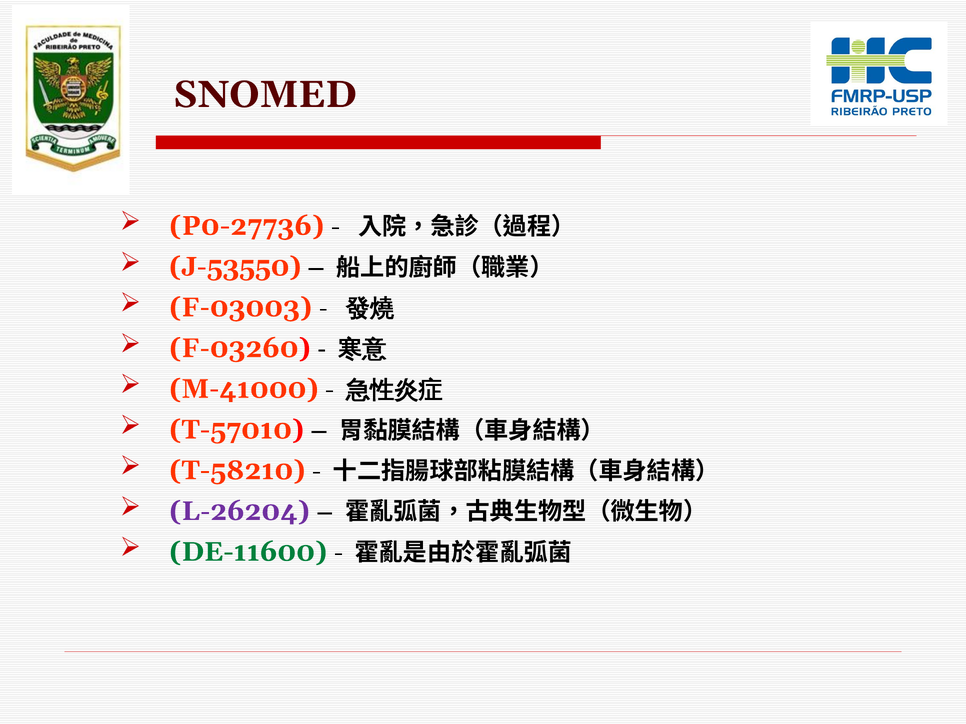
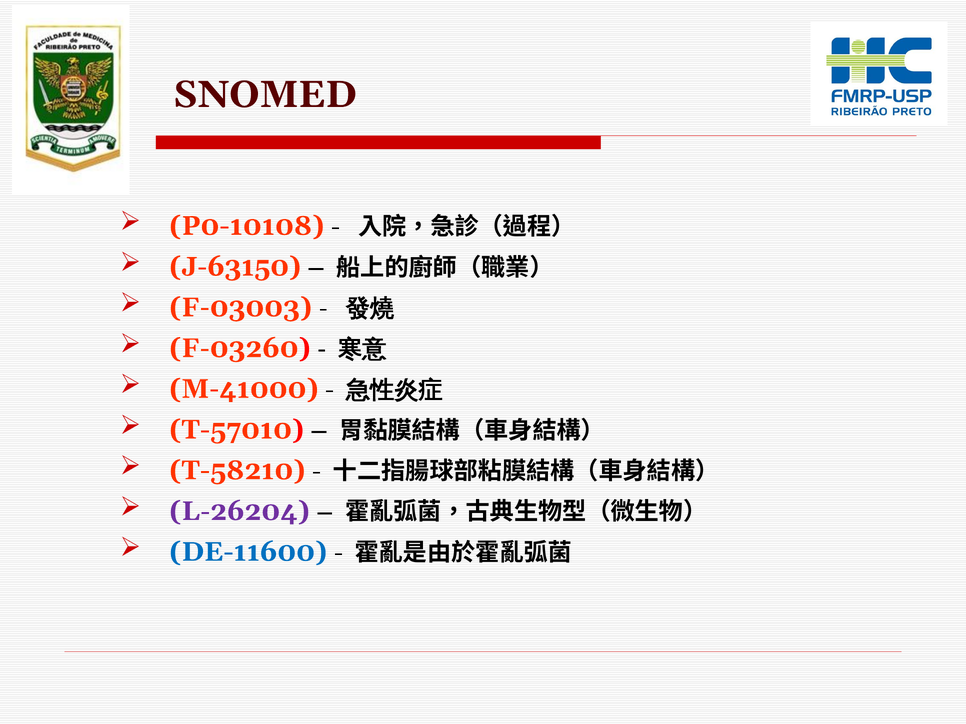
P0-27736: P0-27736 -> P0-10108
J-53550: J-53550 -> J-63150
DE-11600 colour: green -> blue
